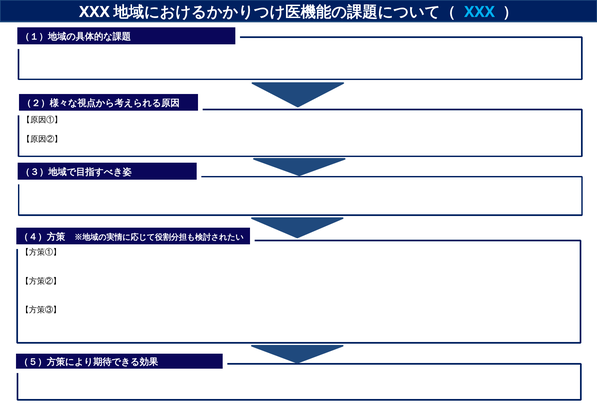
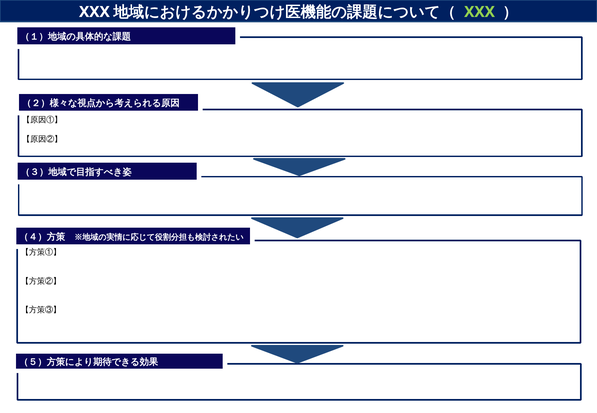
XXX at (480, 12) colour: light blue -> light green
